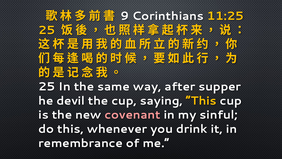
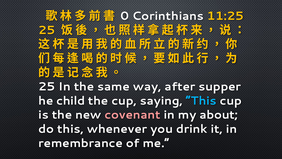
9: 9 -> 0
devil: devil -> child
This at (201, 101) colour: yellow -> light blue
sinful: sinful -> about
